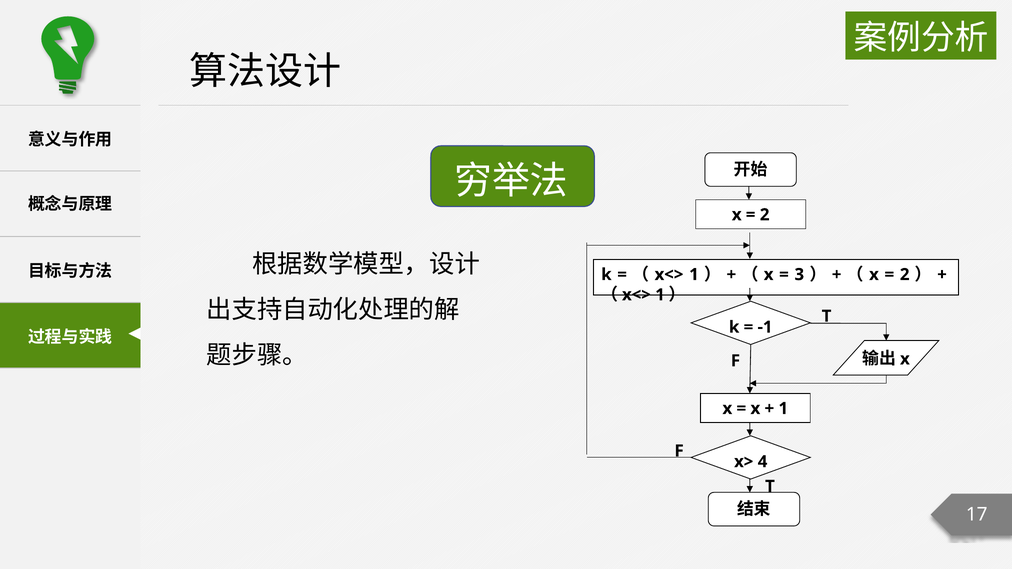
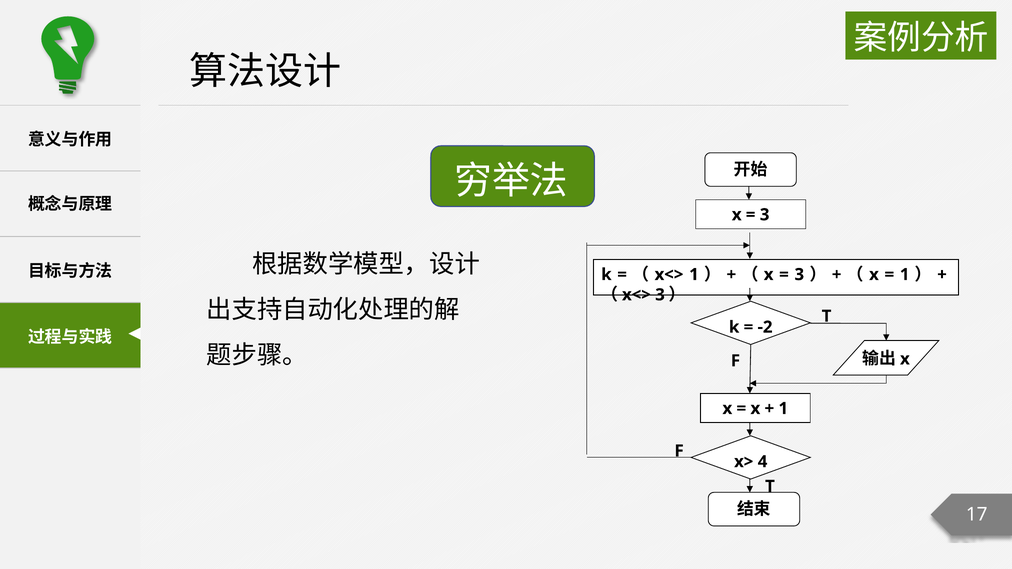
2 at (765, 215): 2 -> 3
2 at (905, 275): 2 -> 1
1 at (660, 295): 1 -> 3
-1: -1 -> -2
